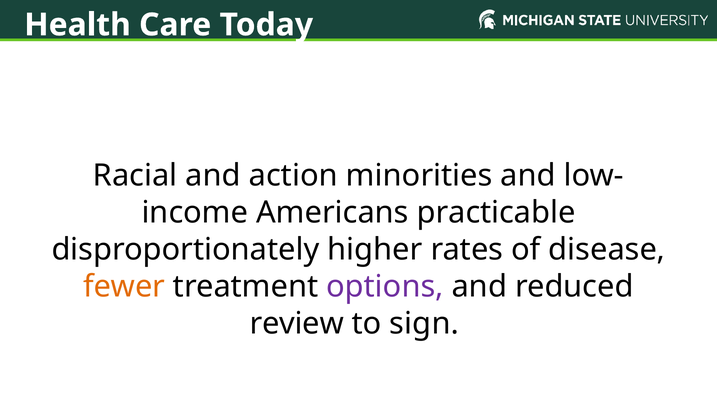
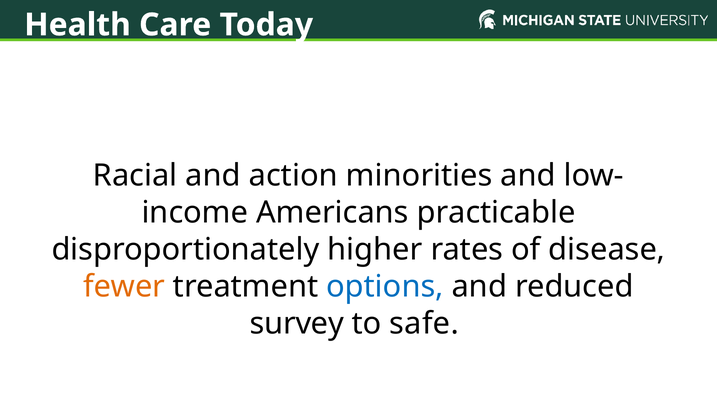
options colour: purple -> blue
review: review -> survey
sign: sign -> safe
